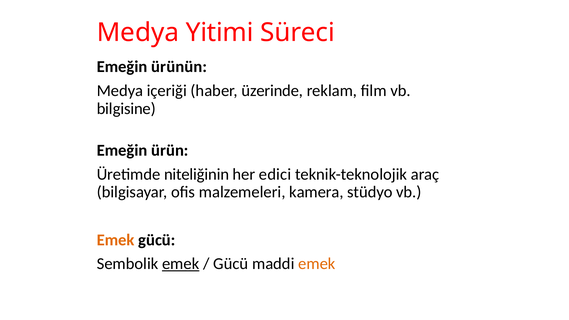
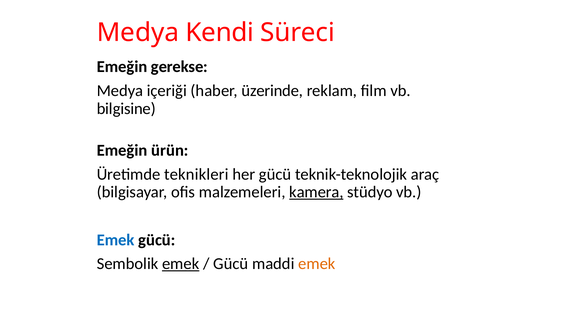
Yitimi: Yitimi -> Kendi
ürünün: ürünün -> gerekse
niteliğinin: niteliğinin -> teknikleri
her edici: edici -> gücü
kamera underline: none -> present
Emek at (116, 240) colour: orange -> blue
